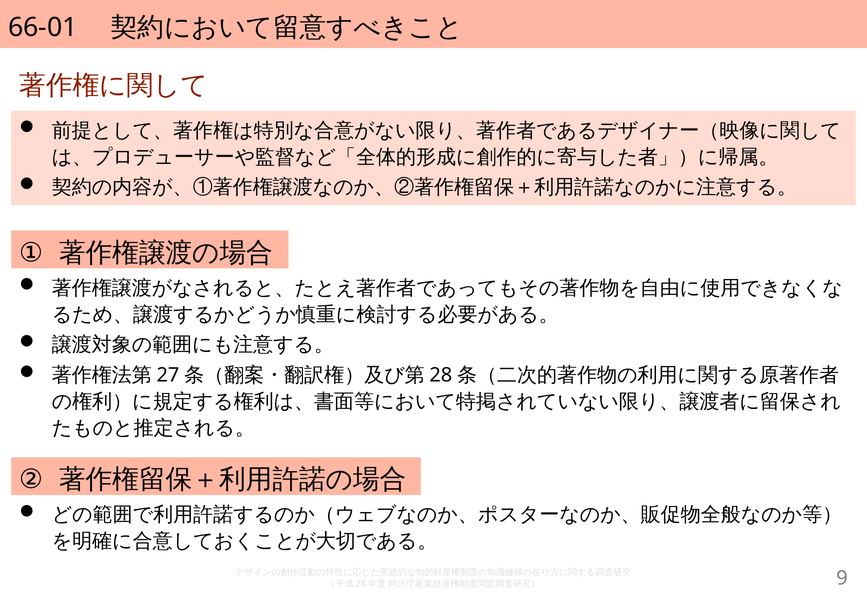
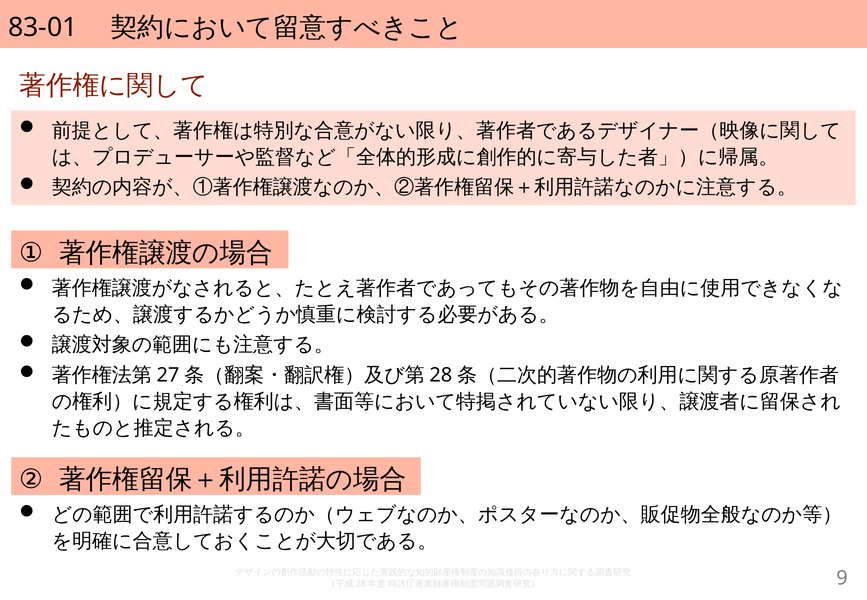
66-01: 66-01 -> 83-01
